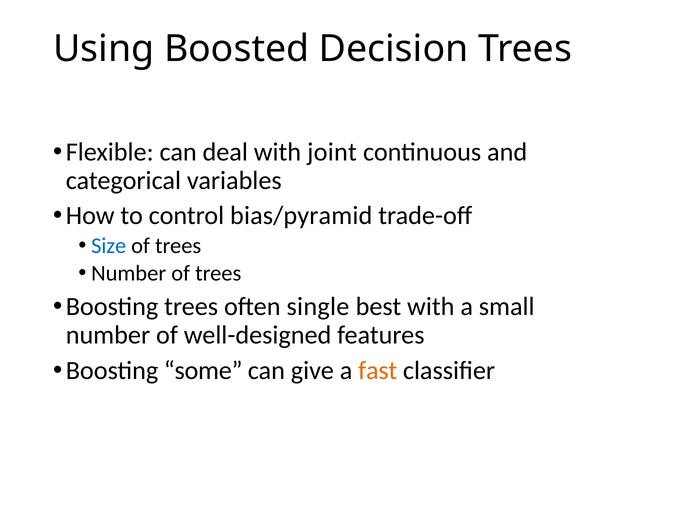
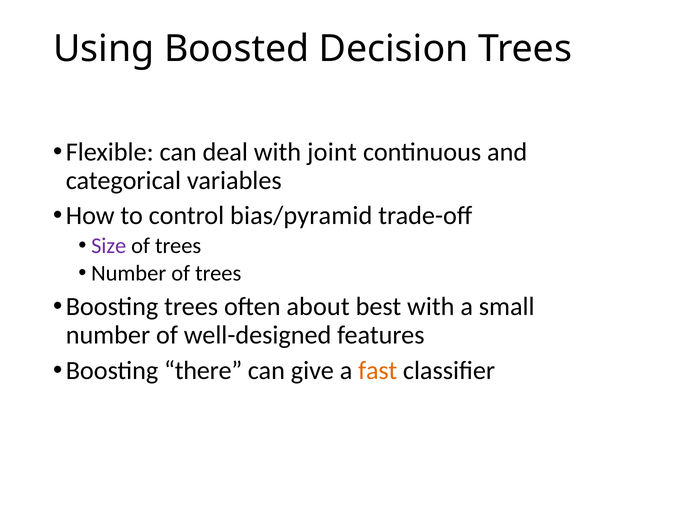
Size colour: blue -> purple
single: single -> about
some: some -> there
